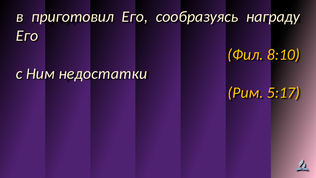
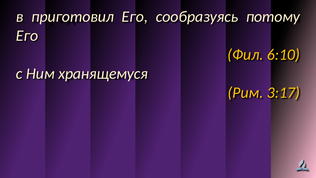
награду: награду -> потому
8:10: 8:10 -> 6:10
недостатки: недостатки -> хранящемуся
5:17: 5:17 -> 3:17
